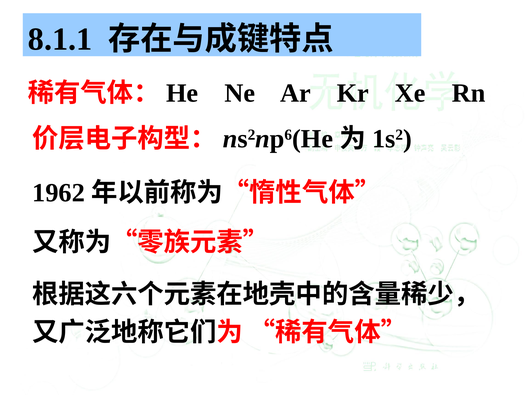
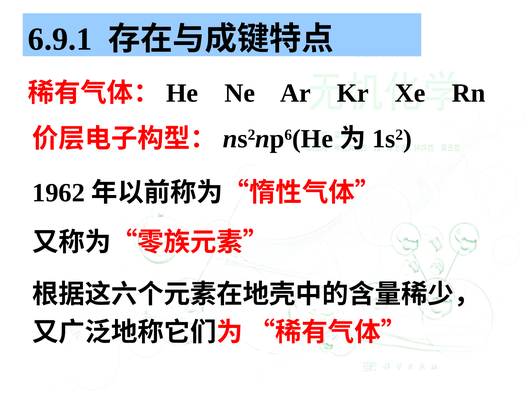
8.1.1: 8.1.1 -> 6.9.1
